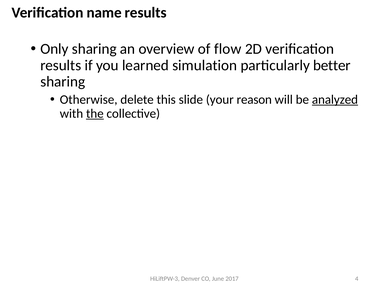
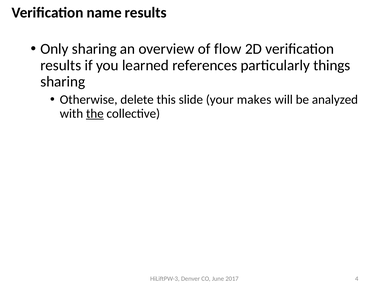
simulation: simulation -> references
better: better -> things
reason: reason -> makes
analyzed underline: present -> none
